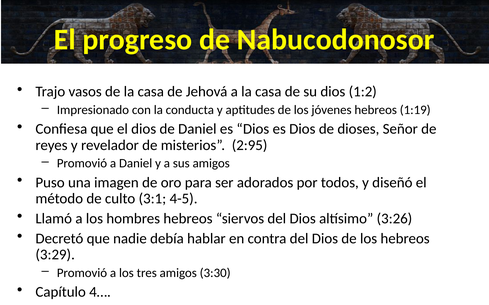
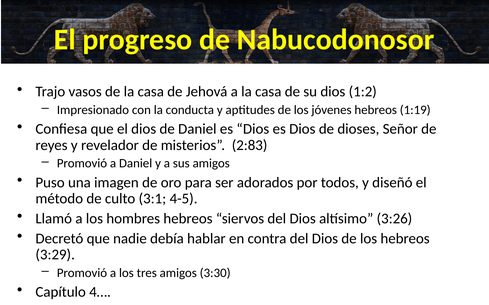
2:95: 2:95 -> 2:83
